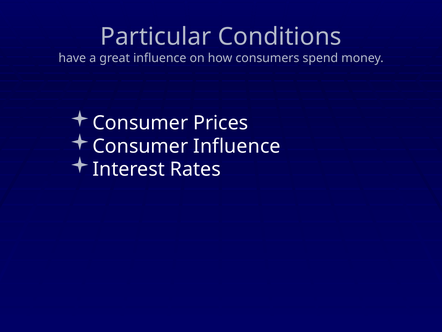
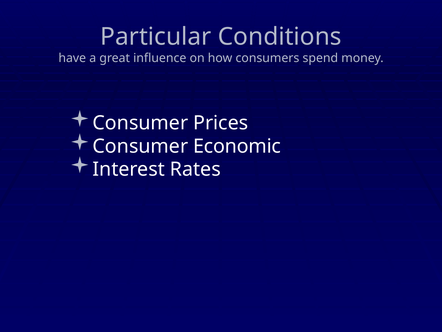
Consumer Influence: Influence -> Economic
